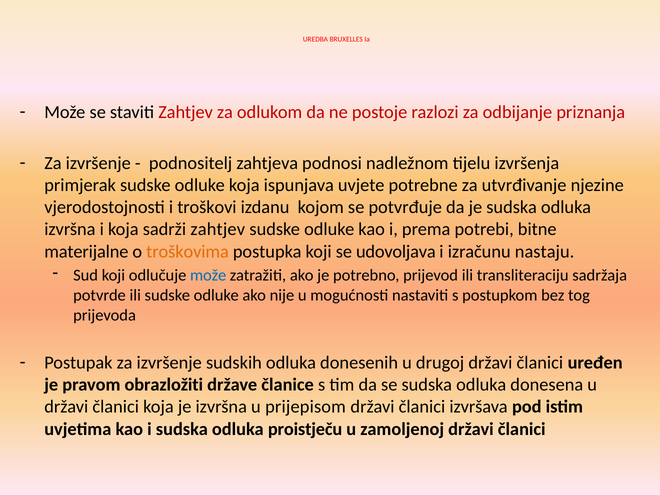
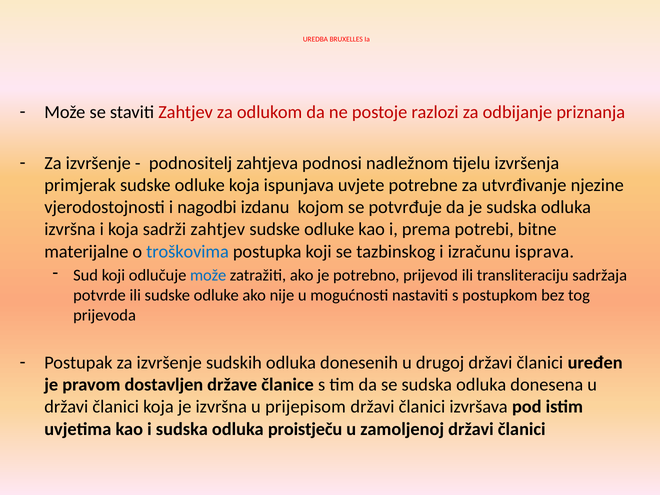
troškovi: troškovi -> nagodbi
troškovima colour: orange -> blue
udovoljava: udovoljava -> tazbinskog
nastaju: nastaju -> isprava
obrazložiti: obrazložiti -> dostavljen
